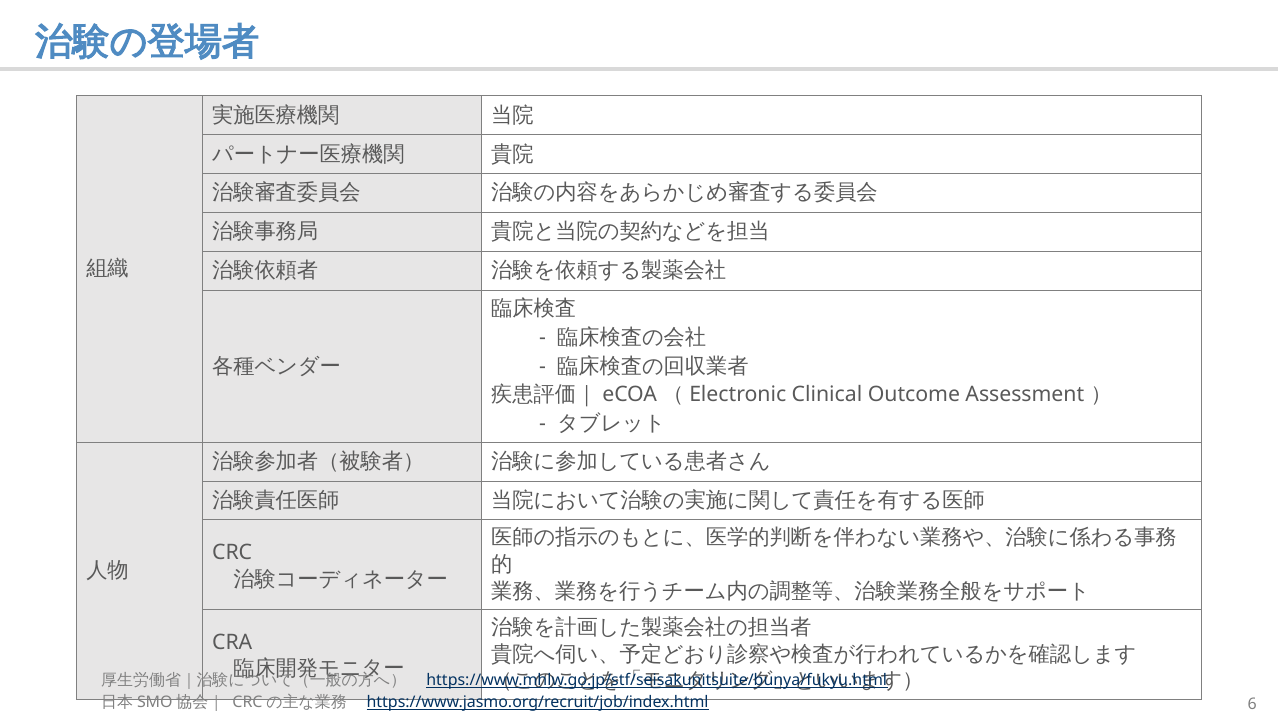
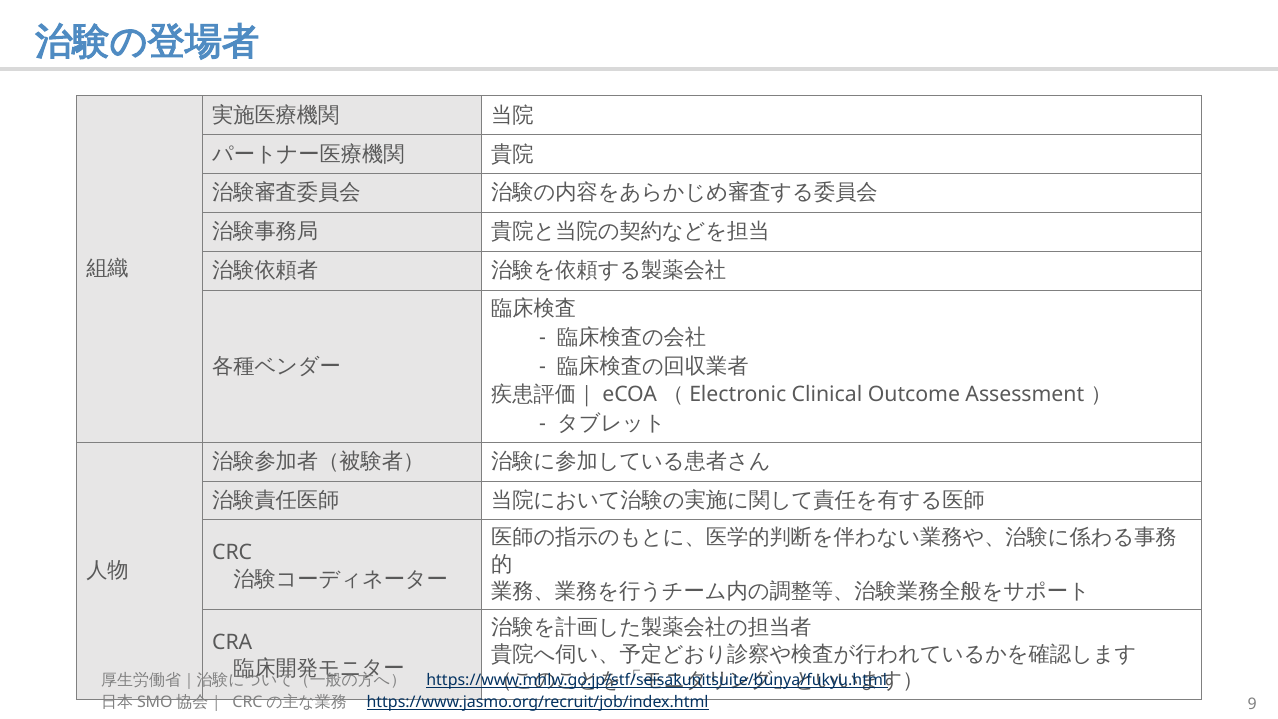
6: 6 -> 9
